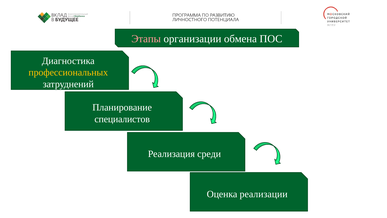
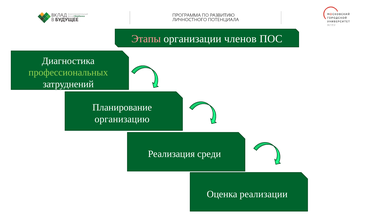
обмена: обмена -> членов
профессиональных colour: yellow -> light green
специалистов: специалистов -> организацию
